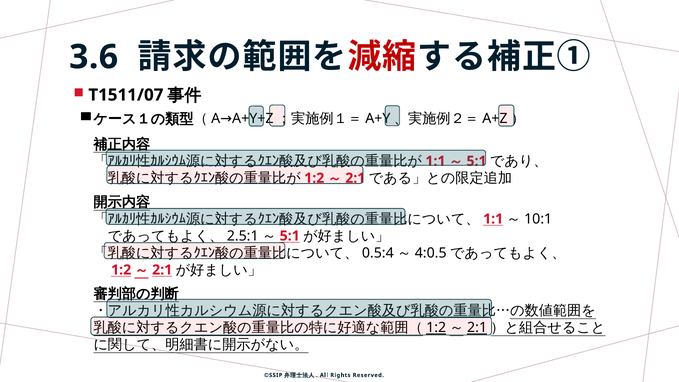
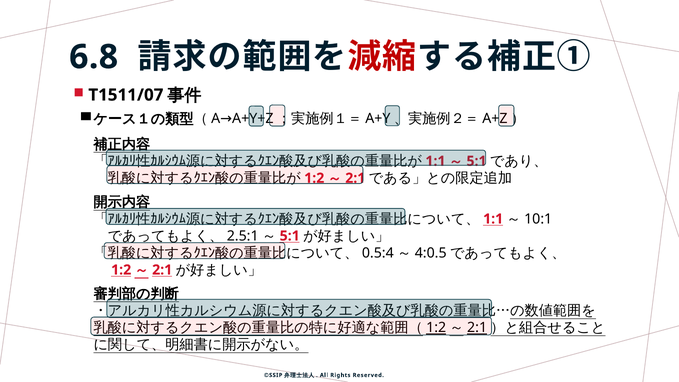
3.6: 3.6 -> 6.8
